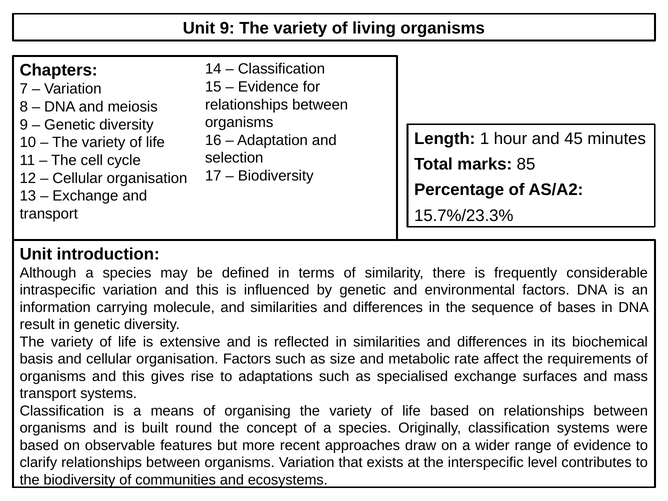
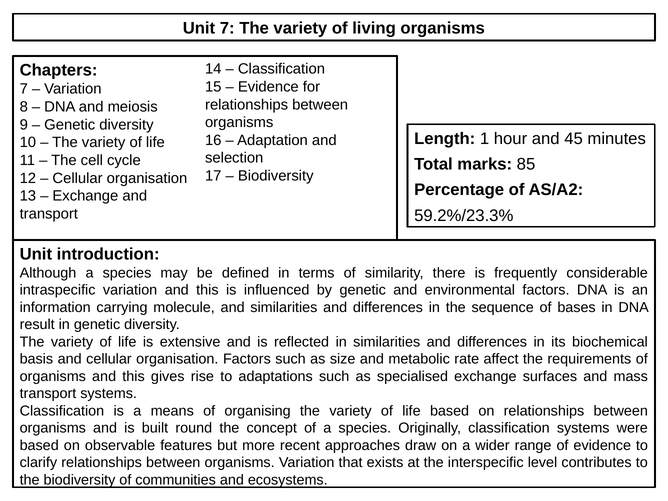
Unit 9: 9 -> 7
15.7%/23.3%: 15.7%/23.3% -> 59.2%/23.3%
